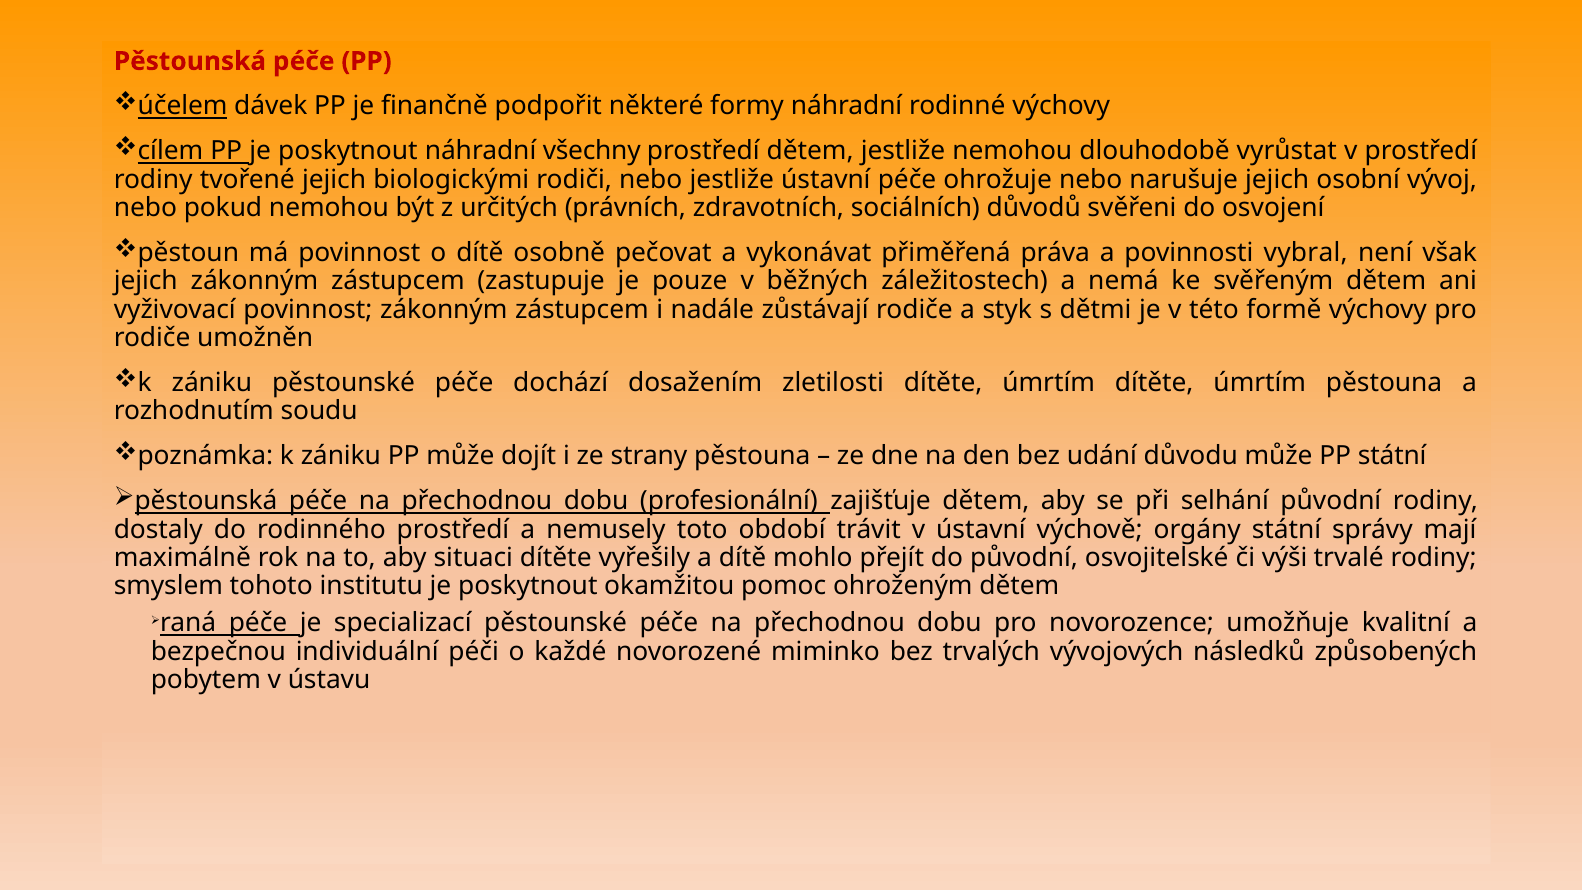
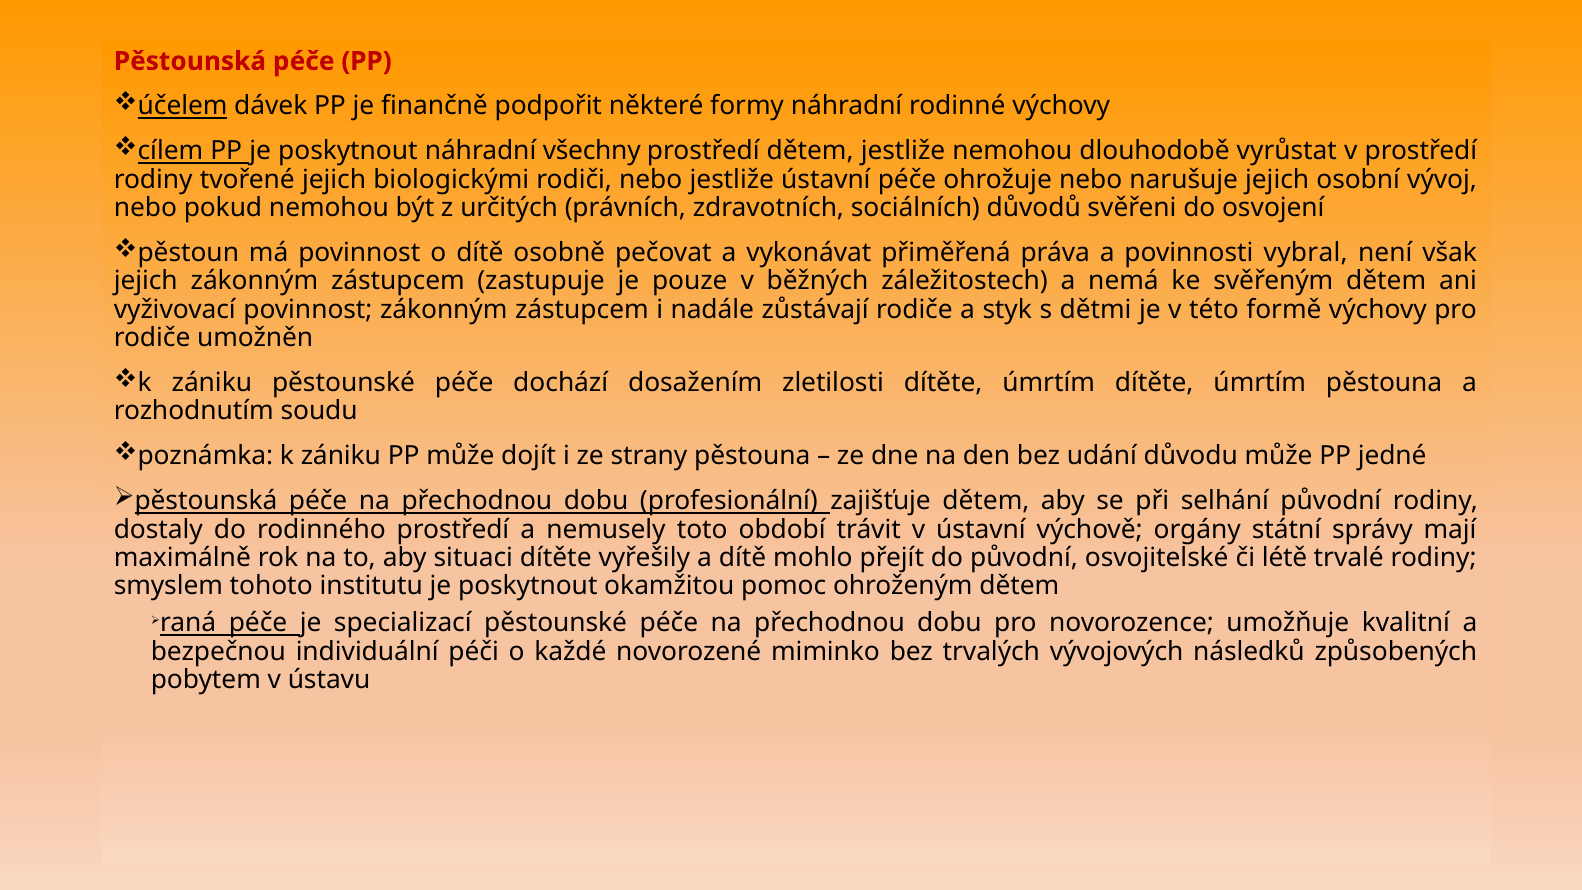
PP státní: státní -> jedné
výši: výši -> létě
